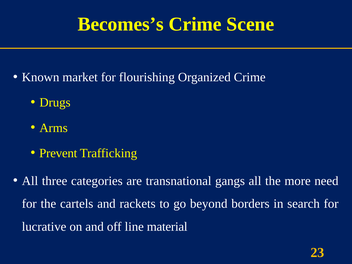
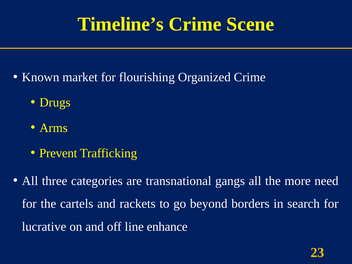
Becomes’s: Becomes’s -> Timeline’s
material: material -> enhance
